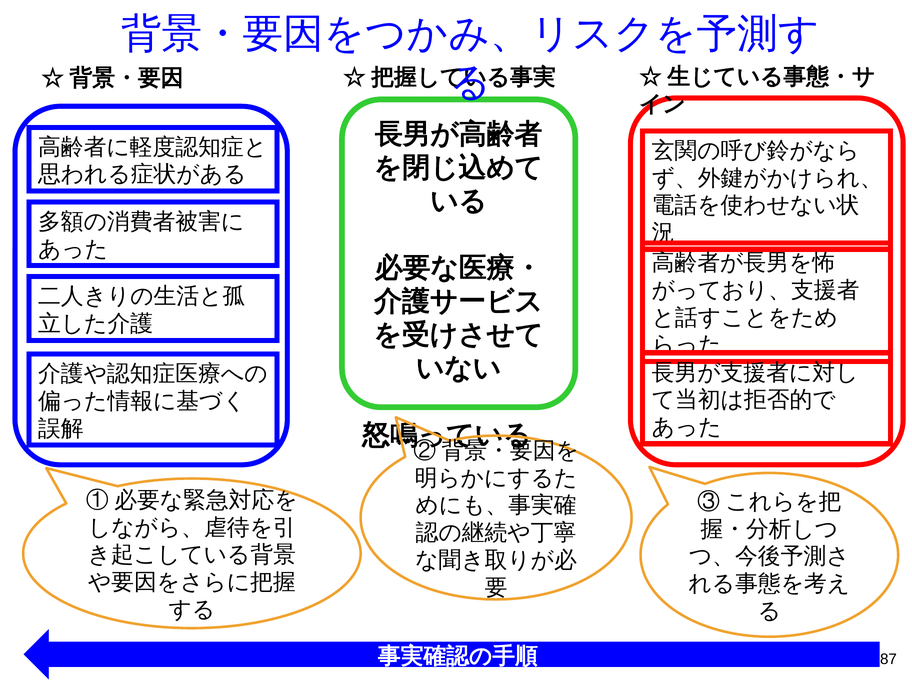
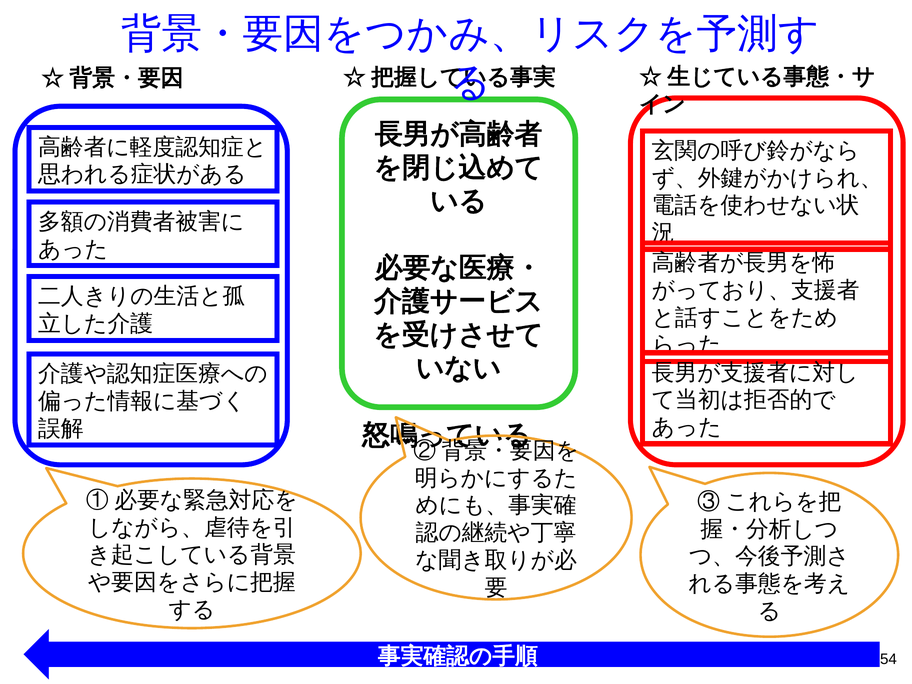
87: 87 -> 54
